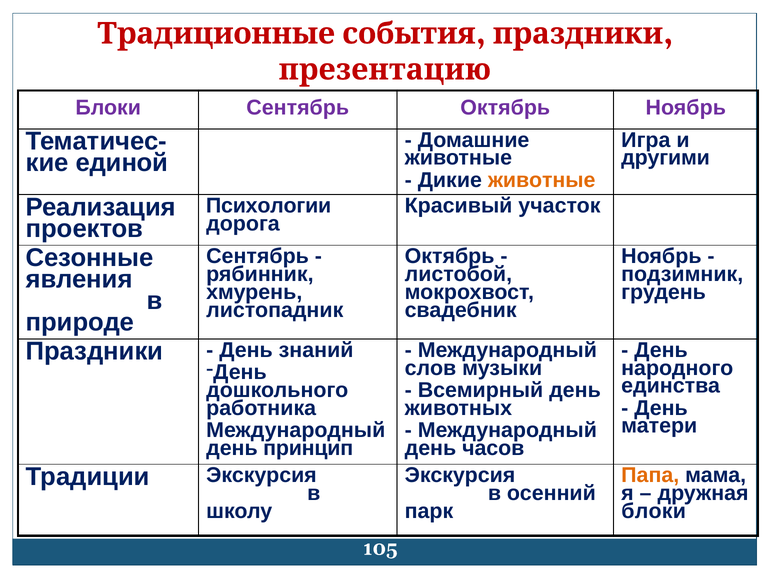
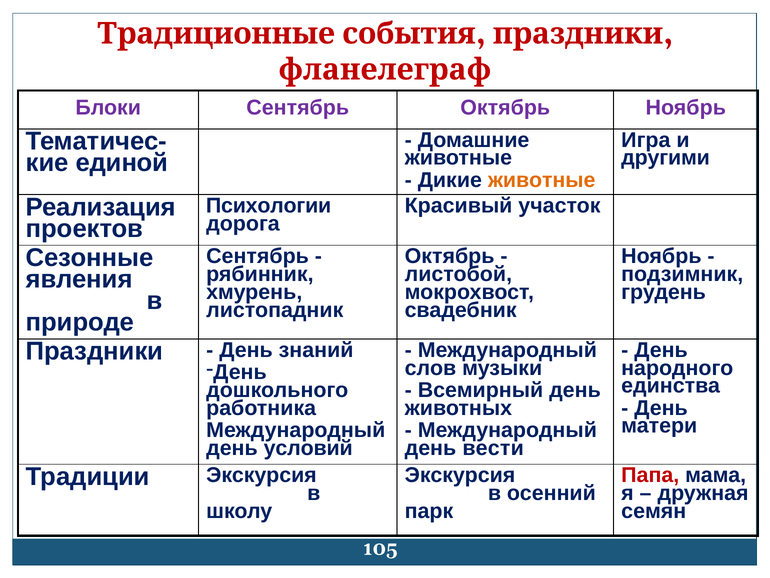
презентацию: презентацию -> фланелеграф
принцип: принцип -> условий
часов: часов -> вести
Папа colour: orange -> red
блоки at (654, 511): блоки -> семян
